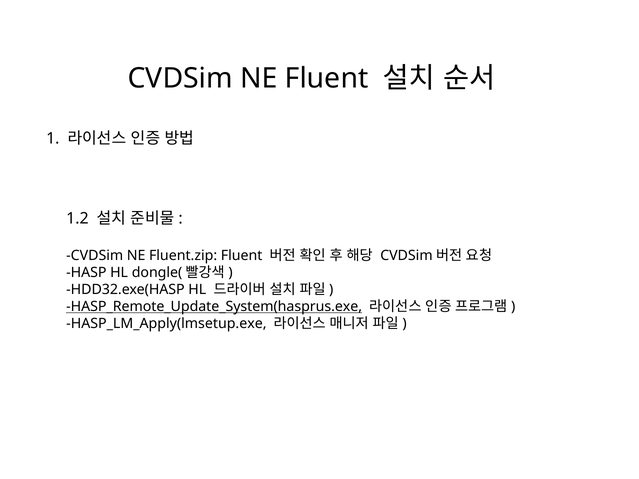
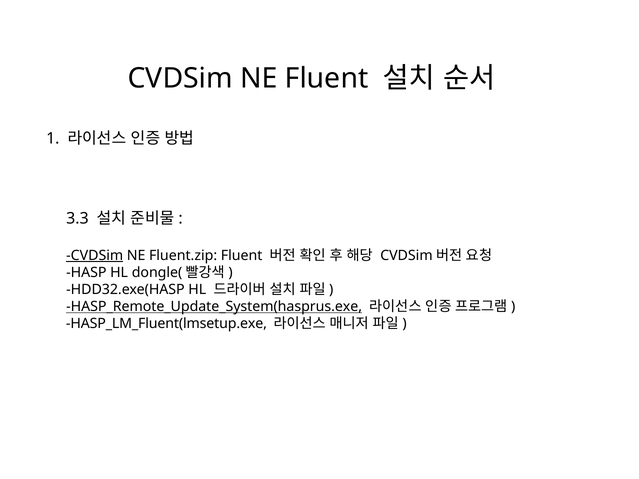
1.2: 1.2 -> 3.3
CVDSim at (95, 256) underline: none -> present
HASP_LM_Apply(lmsetup.exe: HASP_LM_Apply(lmsetup.exe -> HASP_LM_Fluent(lmsetup.exe
